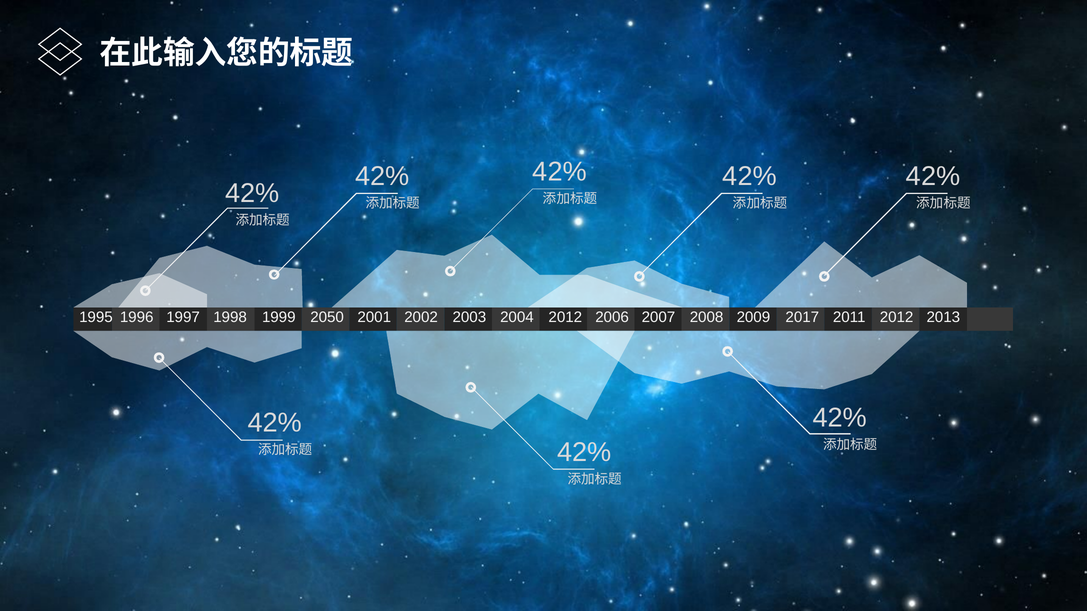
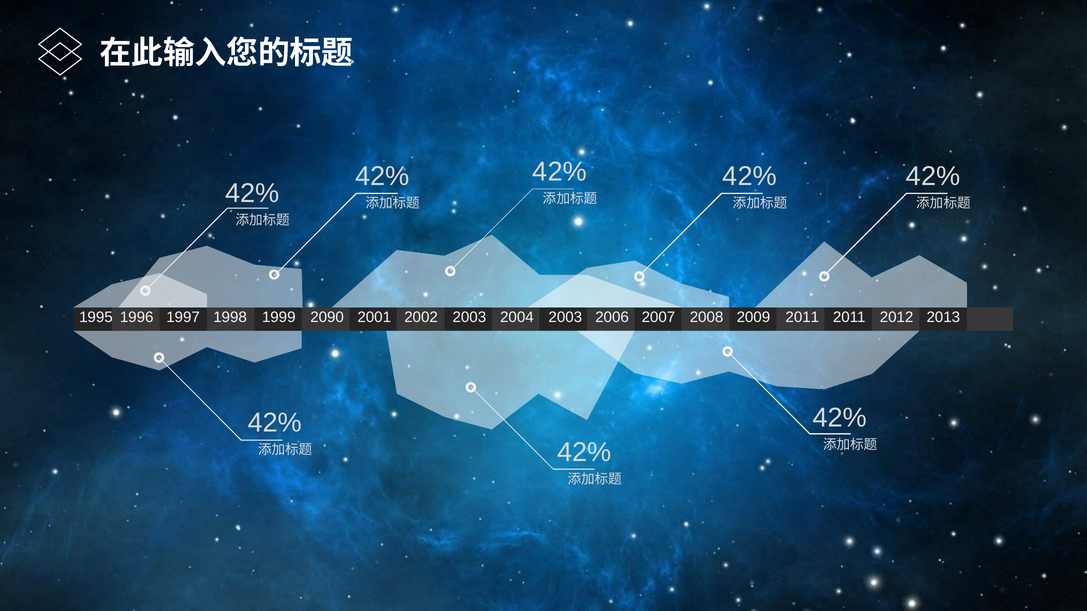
2050: 2050 -> 2090
2012 at (565, 318): 2012 -> 2003
2017 at (802, 318): 2017 -> 2011
